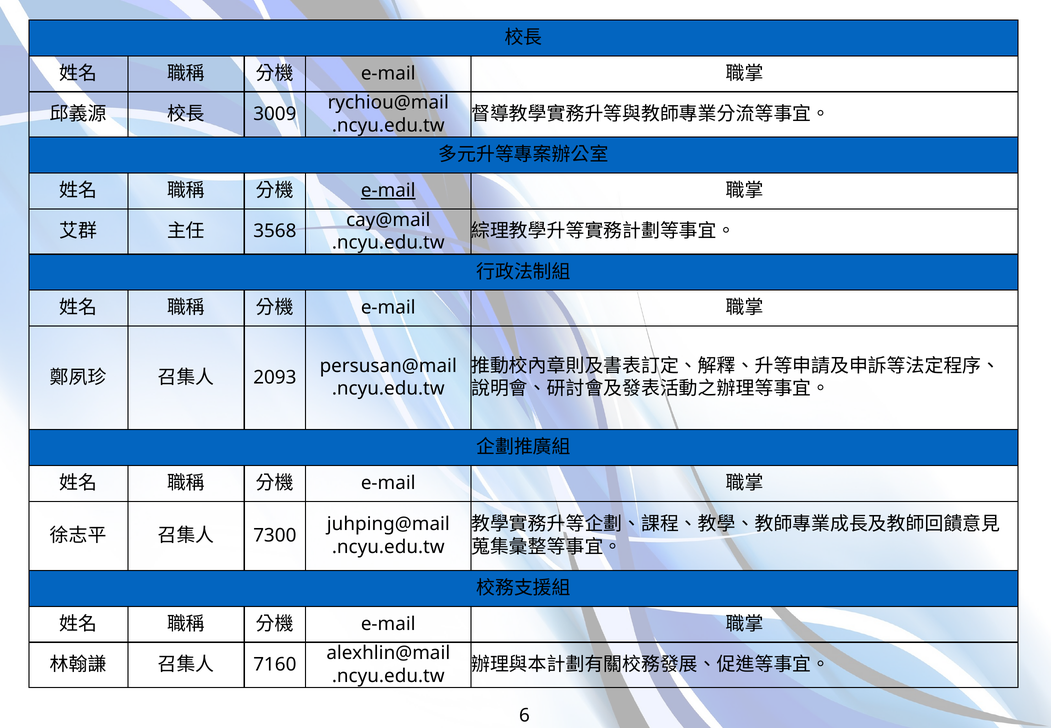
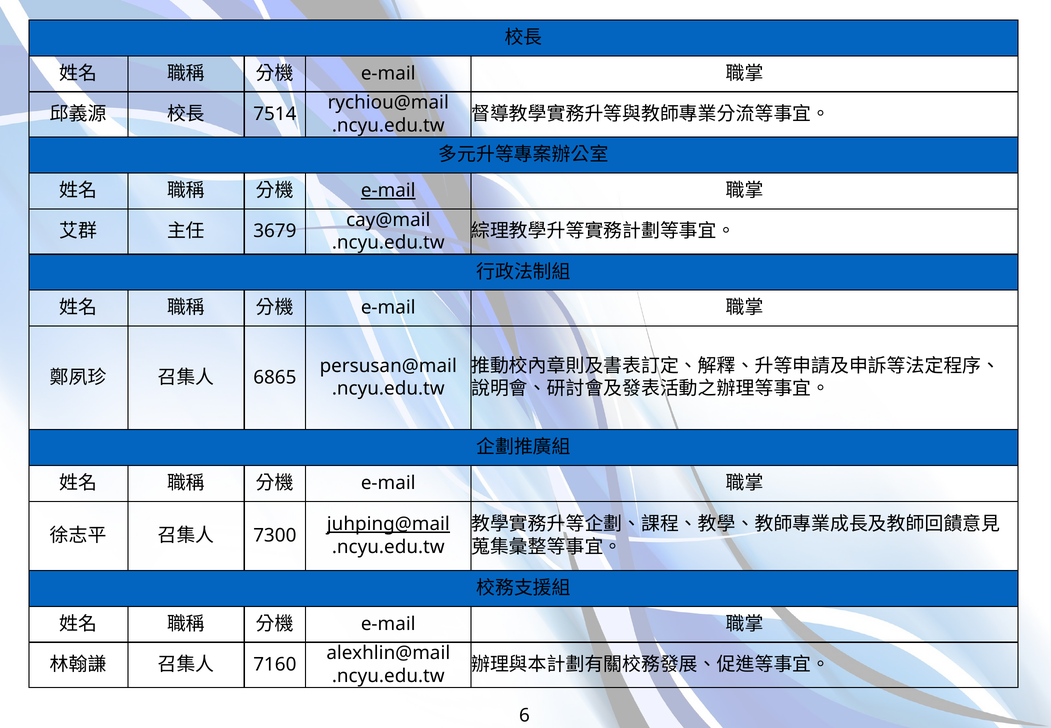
3009: 3009 -> 7514
3568: 3568 -> 3679
2093: 2093 -> 6865
juhping@mail underline: none -> present
